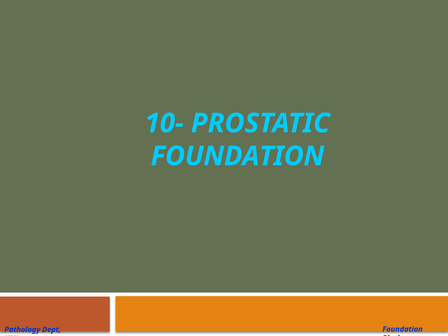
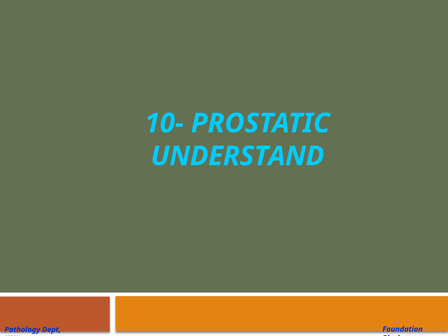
FOUNDATION at (237, 156): FOUNDATION -> UNDERSTAND
